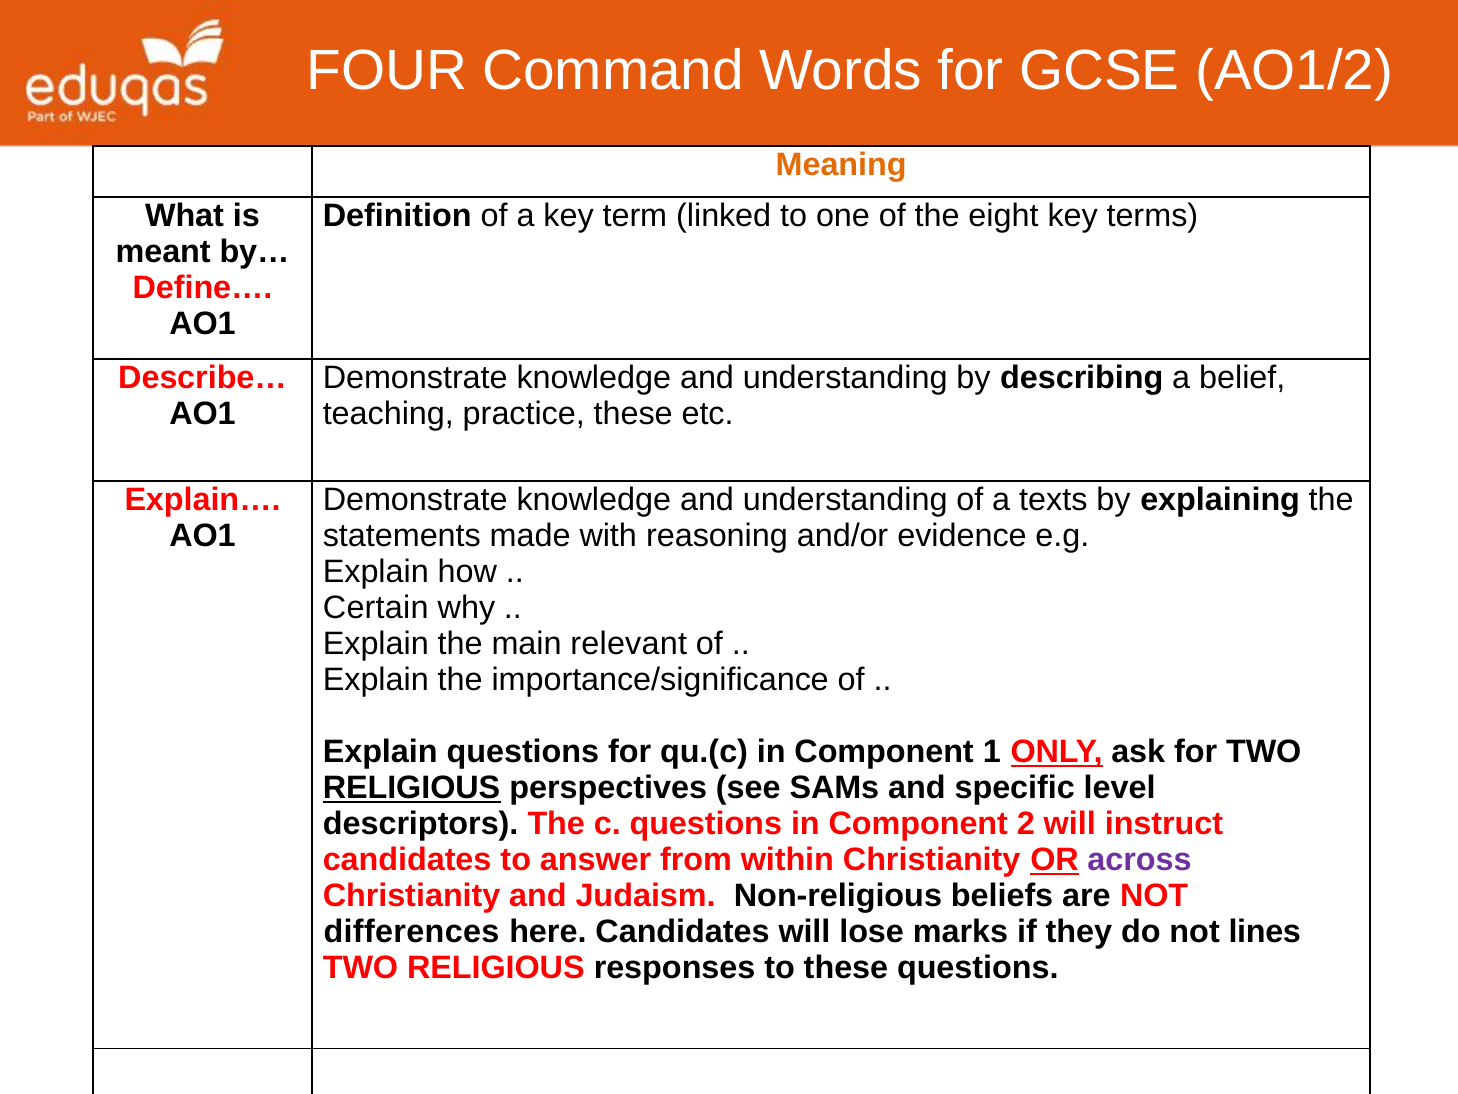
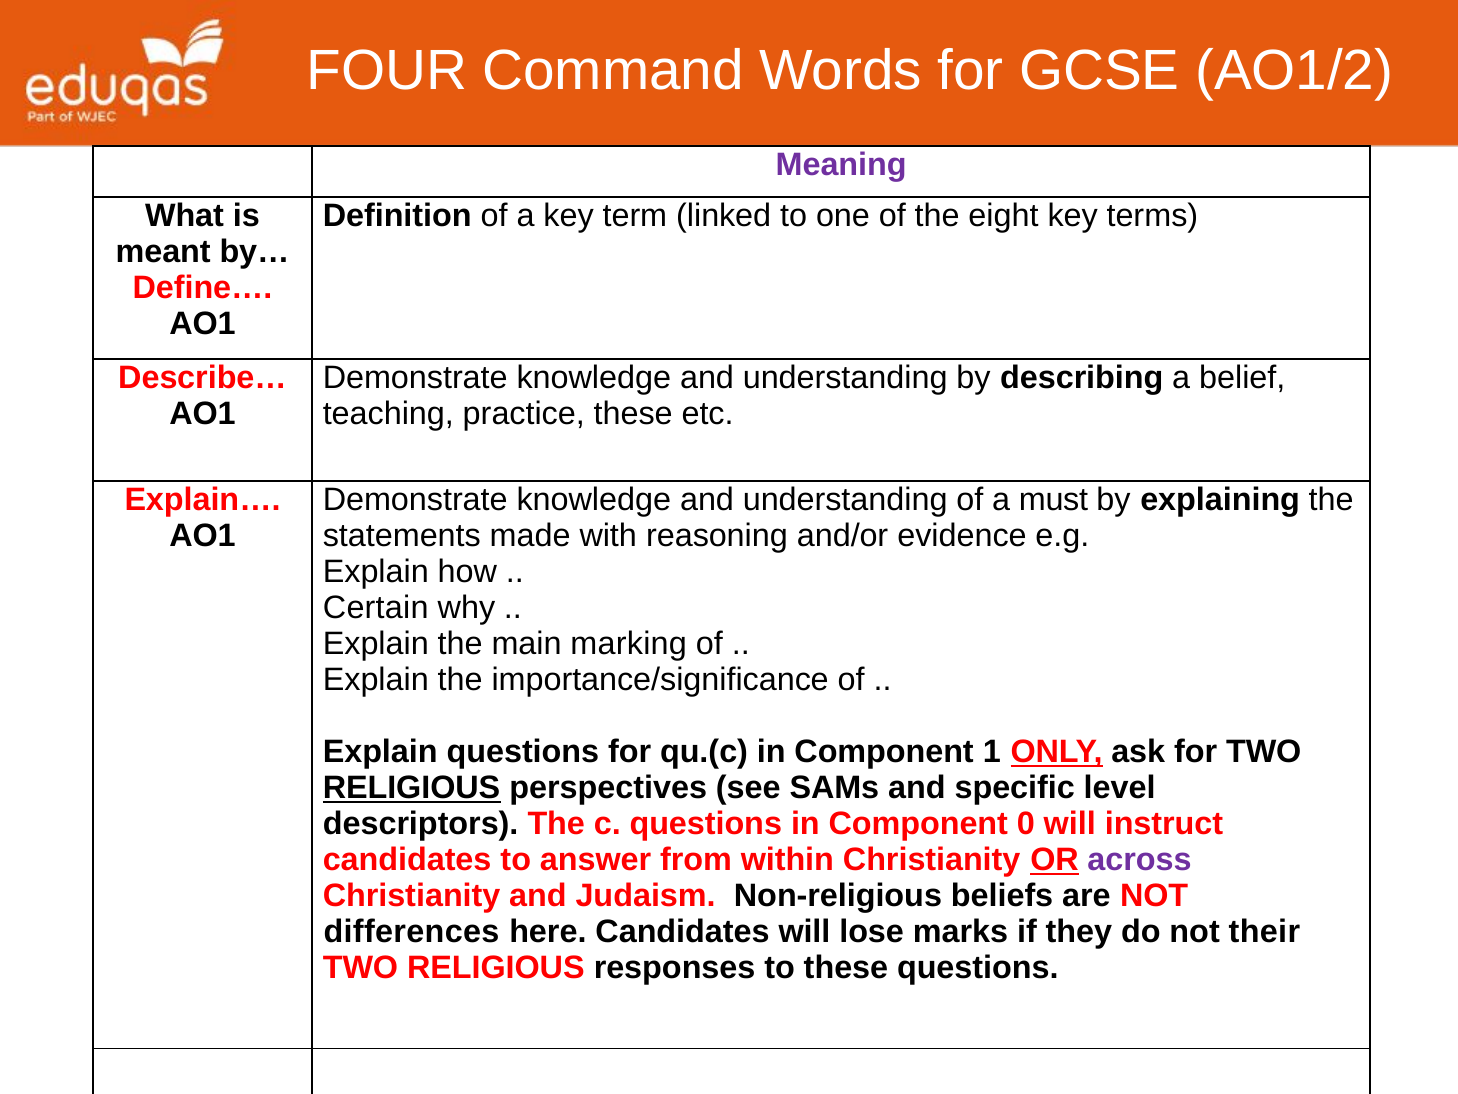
Meaning colour: orange -> purple
texts: texts -> must
relevant: relevant -> marking
2: 2 -> 0
lines: lines -> their
